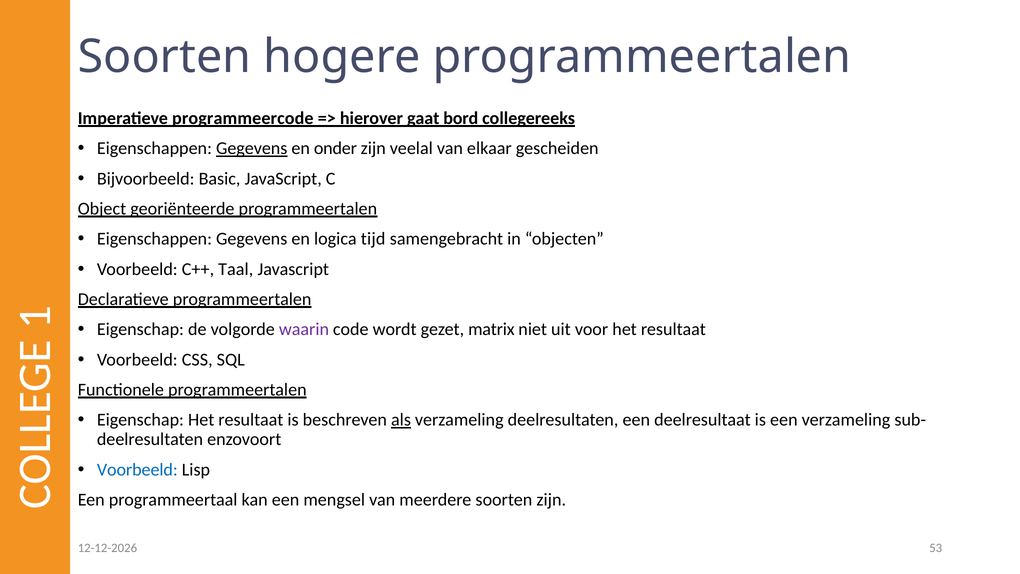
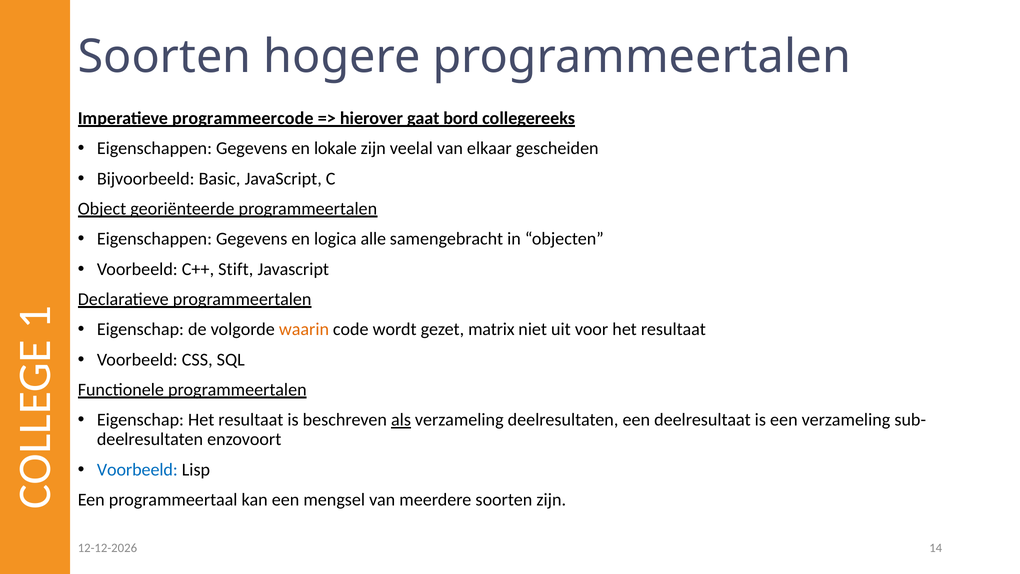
Gegevens at (252, 148) underline: present -> none
onder: onder -> lokale
tijd: tijd -> alle
Taal: Taal -> Stift
waarin colour: purple -> orange
53: 53 -> 14
